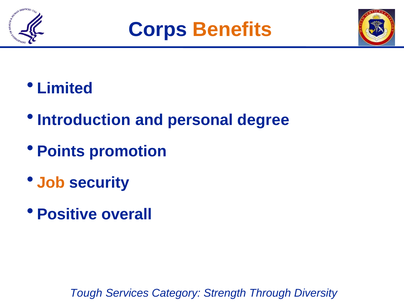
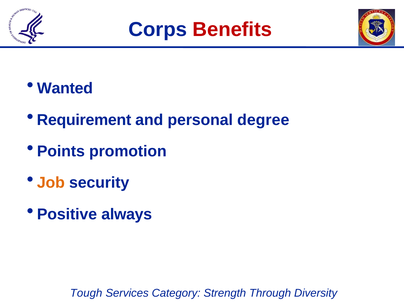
Benefits colour: orange -> red
Limited: Limited -> Wanted
Introduction: Introduction -> Requirement
overall: overall -> always
